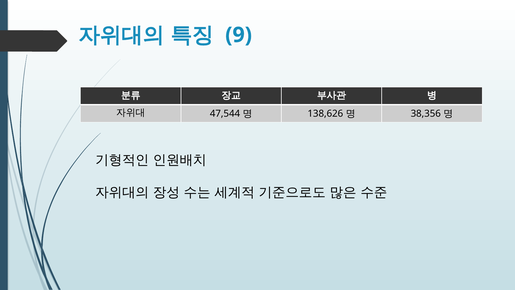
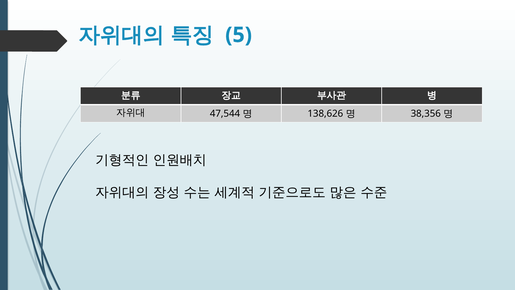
9: 9 -> 5
